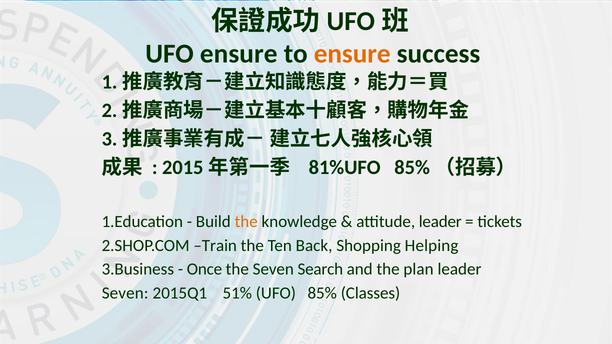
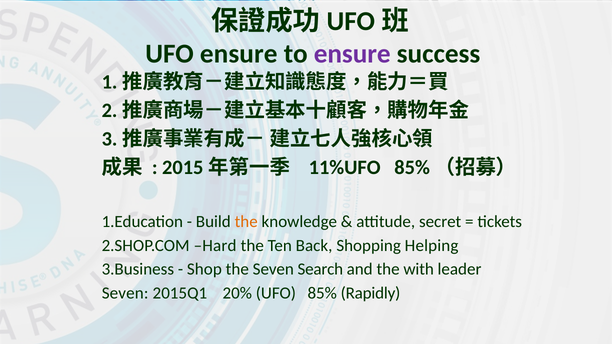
ensure at (352, 54) colour: orange -> purple
81%UFO: 81%UFO -> 11%UFO
attitude leader: leader -> secret
Train: Train -> Hard
Once: Once -> Shop
plan: plan -> with
51%: 51% -> 20%
Classes: Classes -> Rapidly
